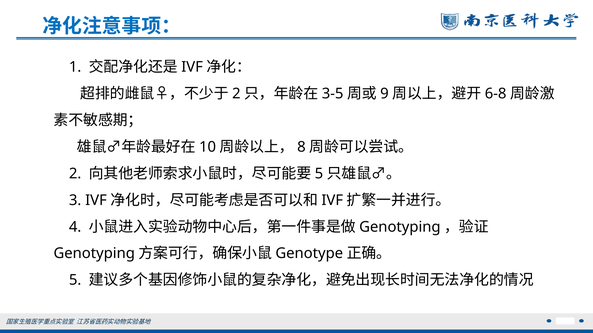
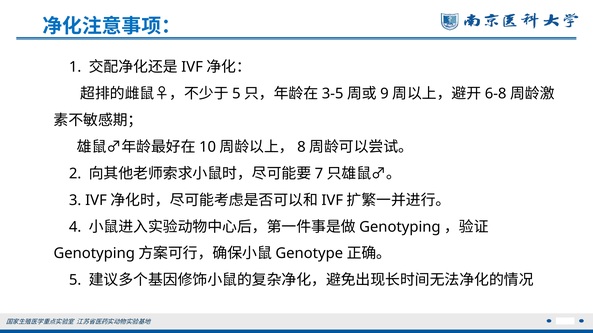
2 at (236, 94): 2 -> 5
5 at (319, 174): 5 -> 7
